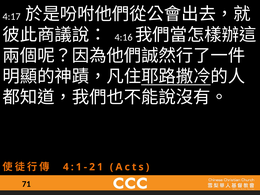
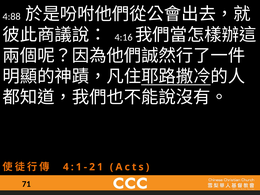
4:17: 4:17 -> 4:88
